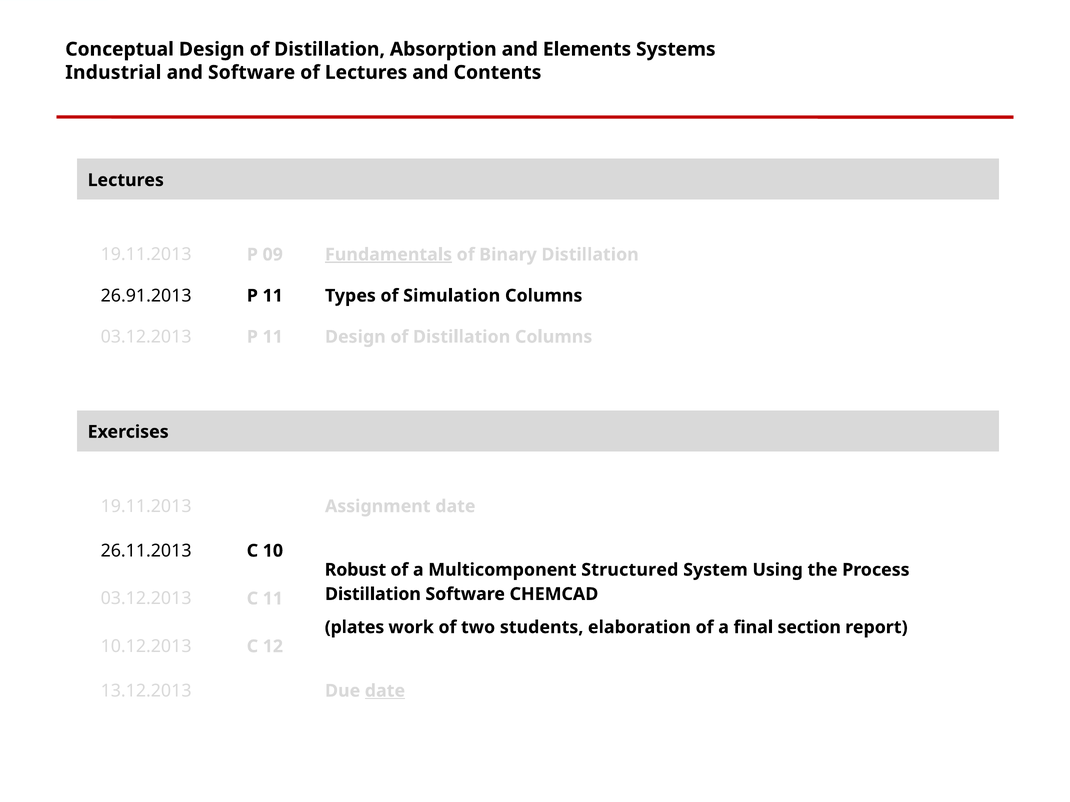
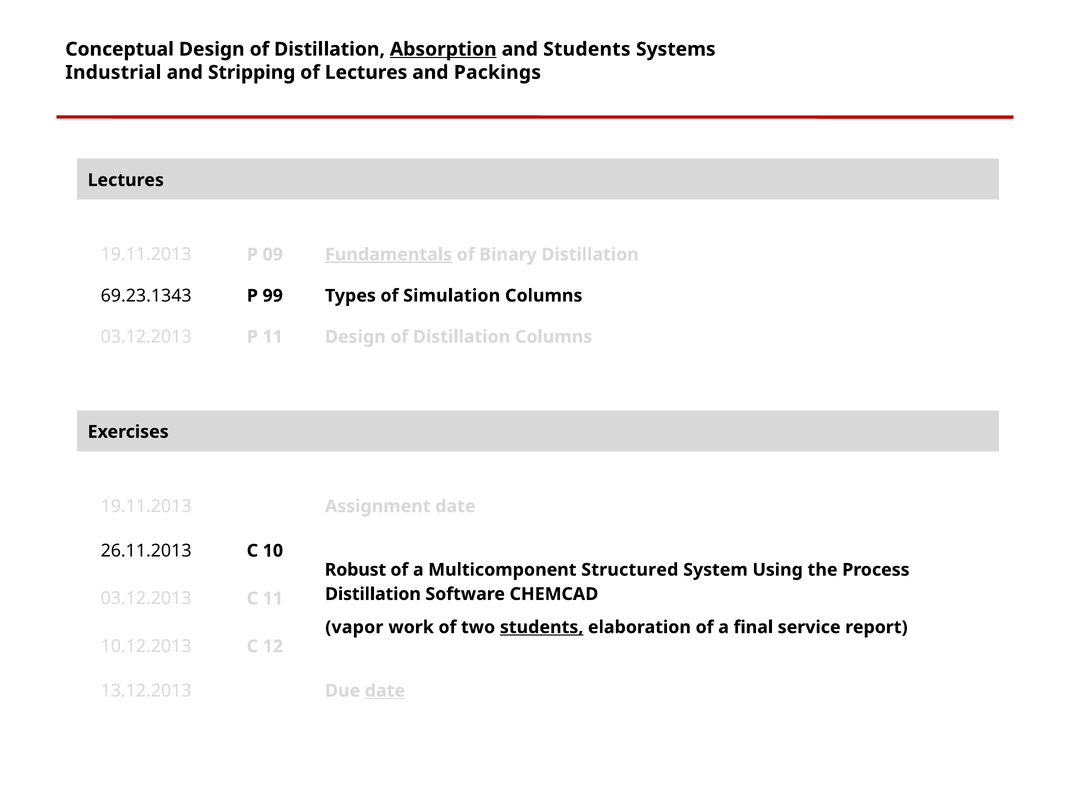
Absorption underline: none -> present
and Elements: Elements -> Students
and Software: Software -> Stripping
Contents: Contents -> Packings
26.91.2013: 26.91.2013 -> 69.23.1343
11 at (273, 296): 11 -> 99
plates: plates -> vapor
students at (542, 628) underline: none -> present
section: section -> service
